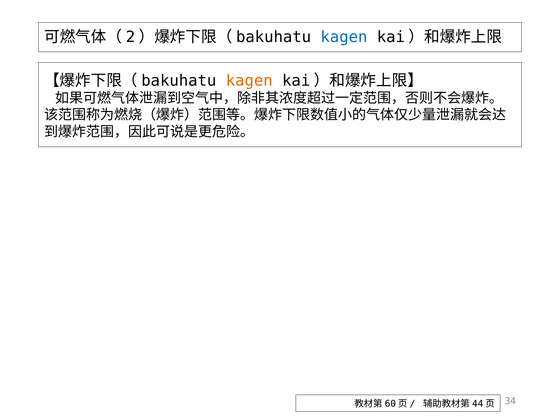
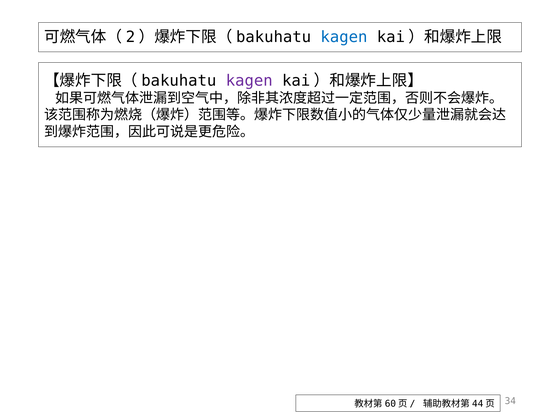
kagen at (249, 81) colour: orange -> purple
